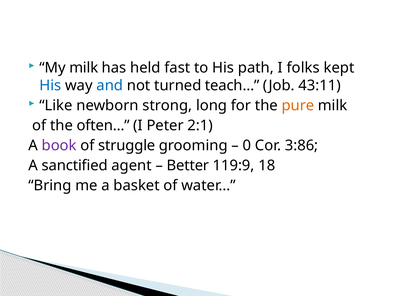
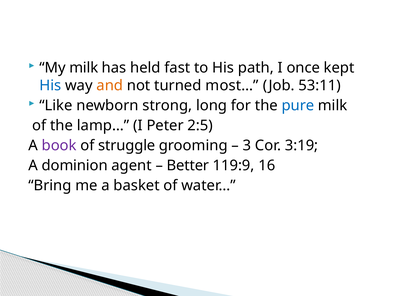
folks: folks -> once
and colour: blue -> orange
teach…: teach… -> most…
43:11: 43:11 -> 53:11
pure colour: orange -> blue
often…: often… -> lamp…
2:1: 2:1 -> 2:5
0: 0 -> 3
3:86: 3:86 -> 3:19
sanctified: sanctified -> dominion
18: 18 -> 16
